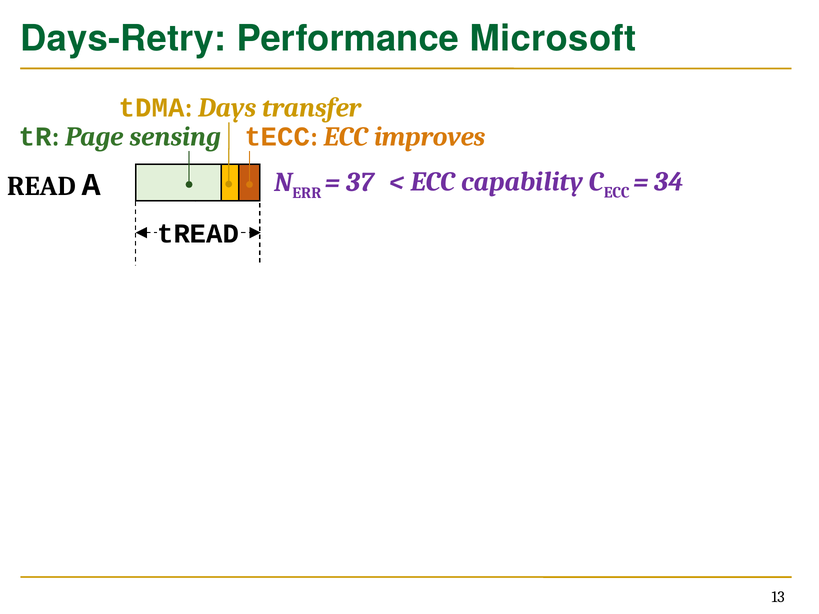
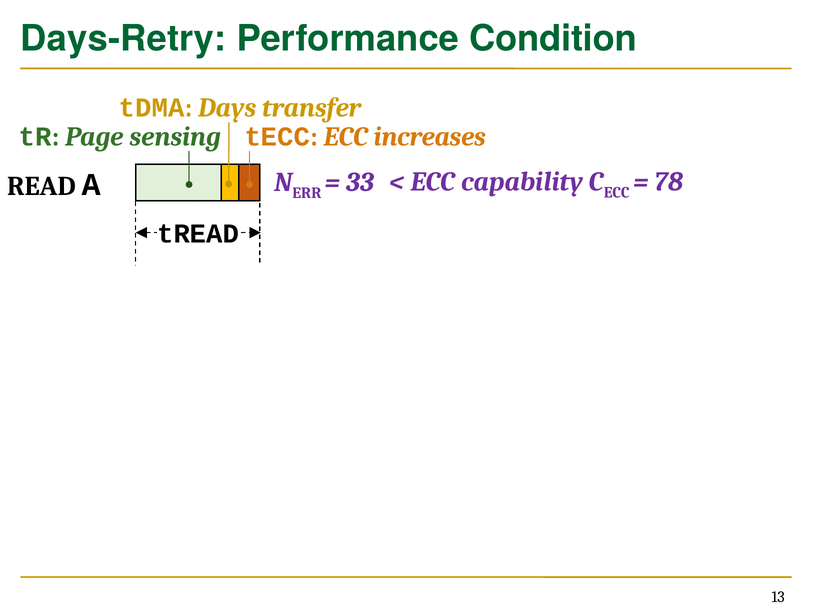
Microsoft: Microsoft -> Condition
improves: improves -> increases
37: 37 -> 33
34: 34 -> 78
